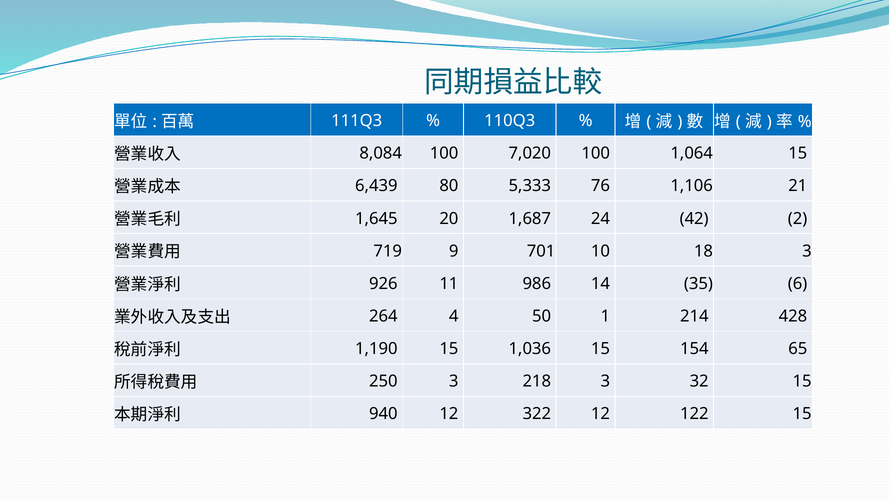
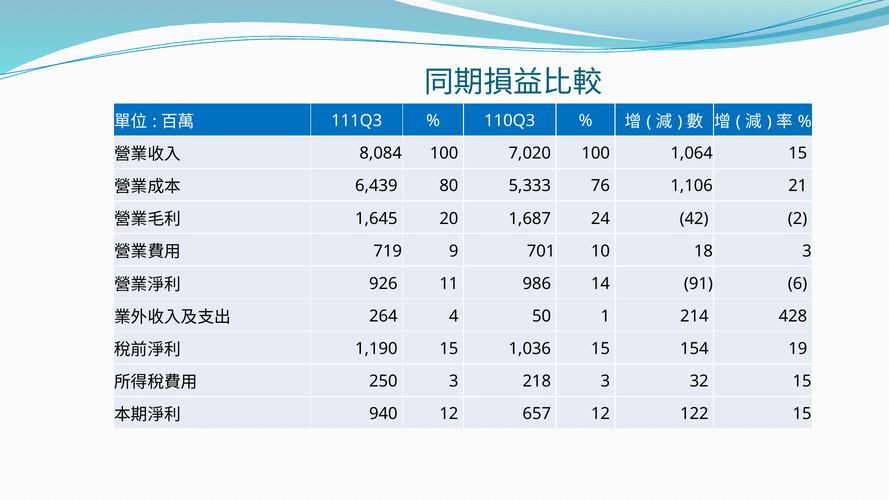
35: 35 -> 91
65: 65 -> 19
322: 322 -> 657
